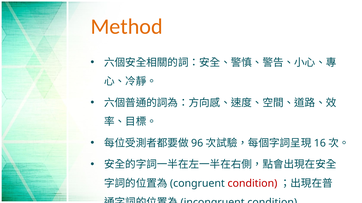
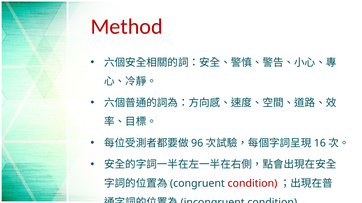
Method colour: orange -> red
